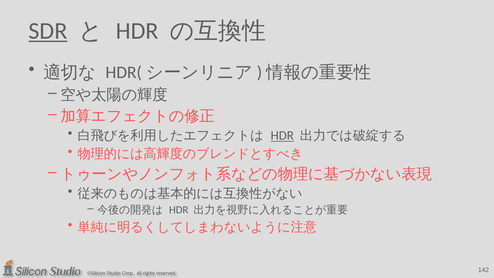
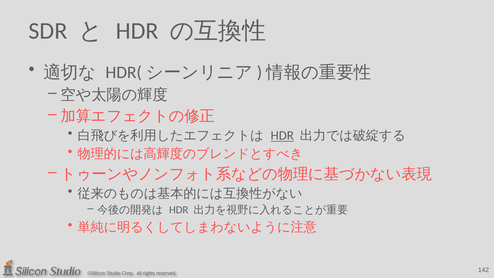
SDR underline: present -> none
